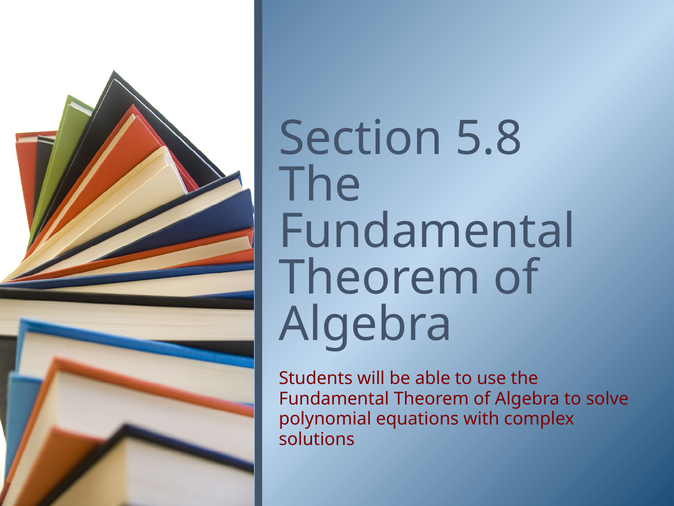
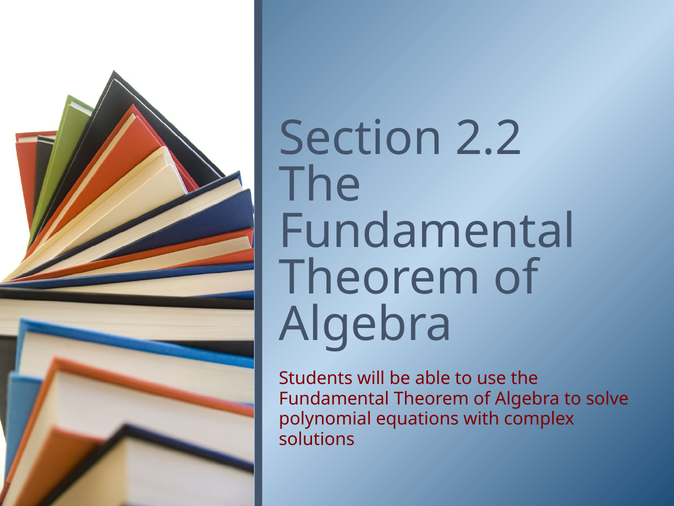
5.8: 5.8 -> 2.2
